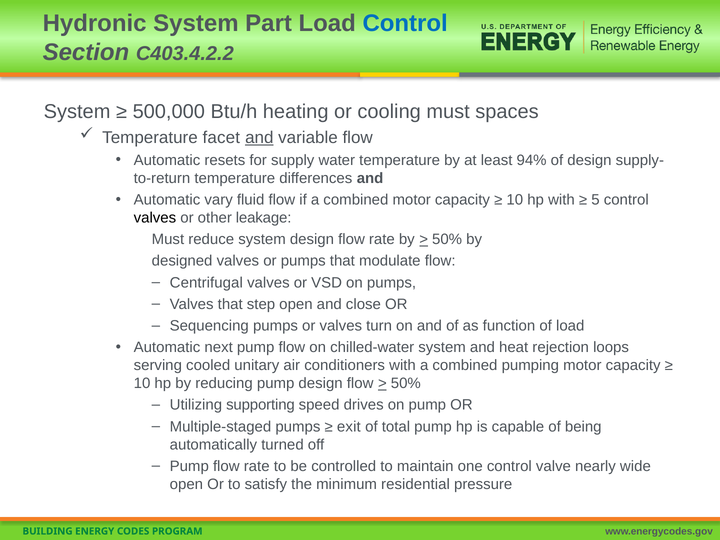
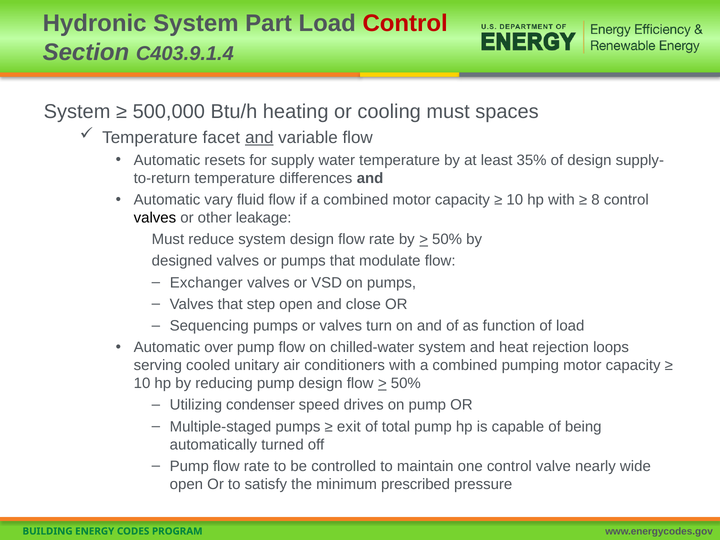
Control at (405, 24) colour: blue -> red
C403.4.2.2: C403.4.2.2 -> C403.9.1.4
94%: 94% -> 35%
5: 5 -> 8
Centrifugal: Centrifugal -> Exchanger
next: next -> over
supporting: supporting -> condenser
residential: residential -> prescribed
